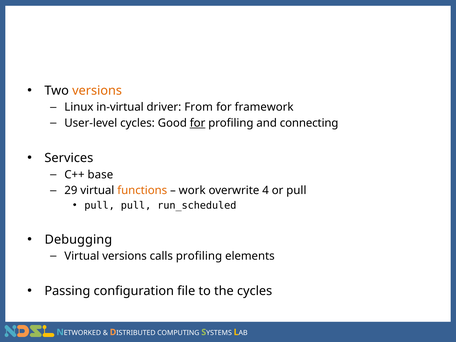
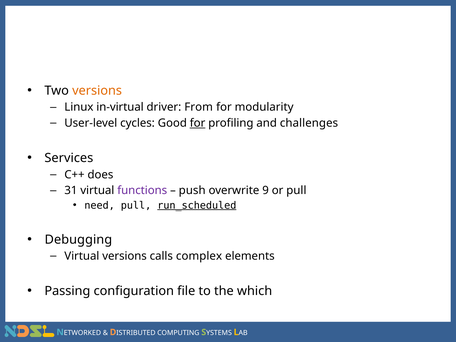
framework: framework -> modularity
connecting: connecting -> challenges
base: base -> does
29: 29 -> 31
functions colour: orange -> purple
work: work -> push
4: 4 -> 9
pull at (100, 205): pull -> need
run_scheduled underline: none -> present
calls profiling: profiling -> complex
the cycles: cycles -> which
